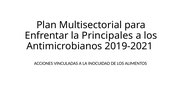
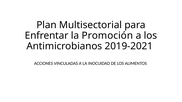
Principales: Principales -> Promoción
